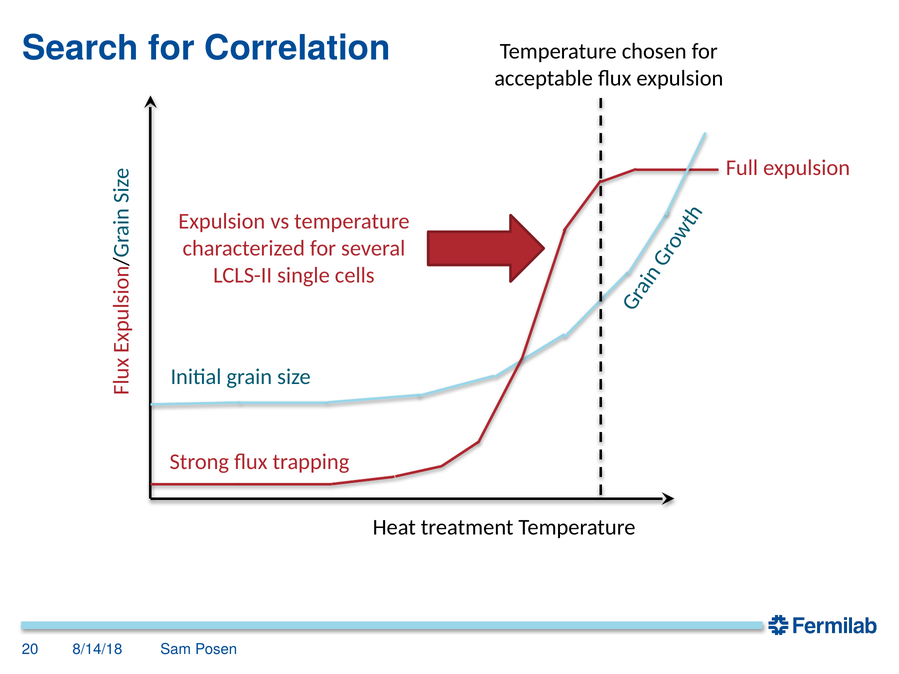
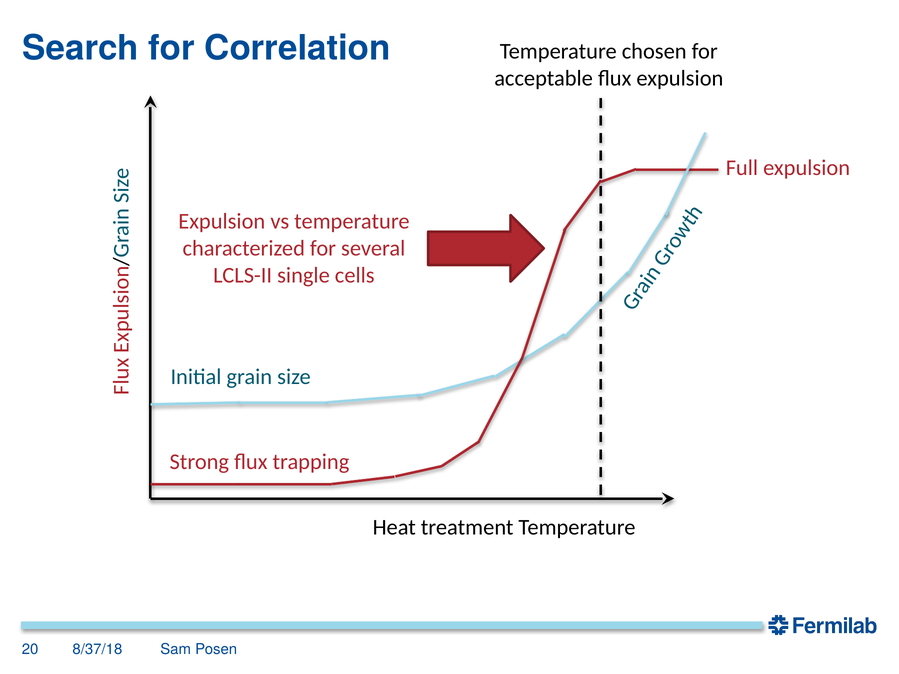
8/14/18: 8/14/18 -> 8/37/18
